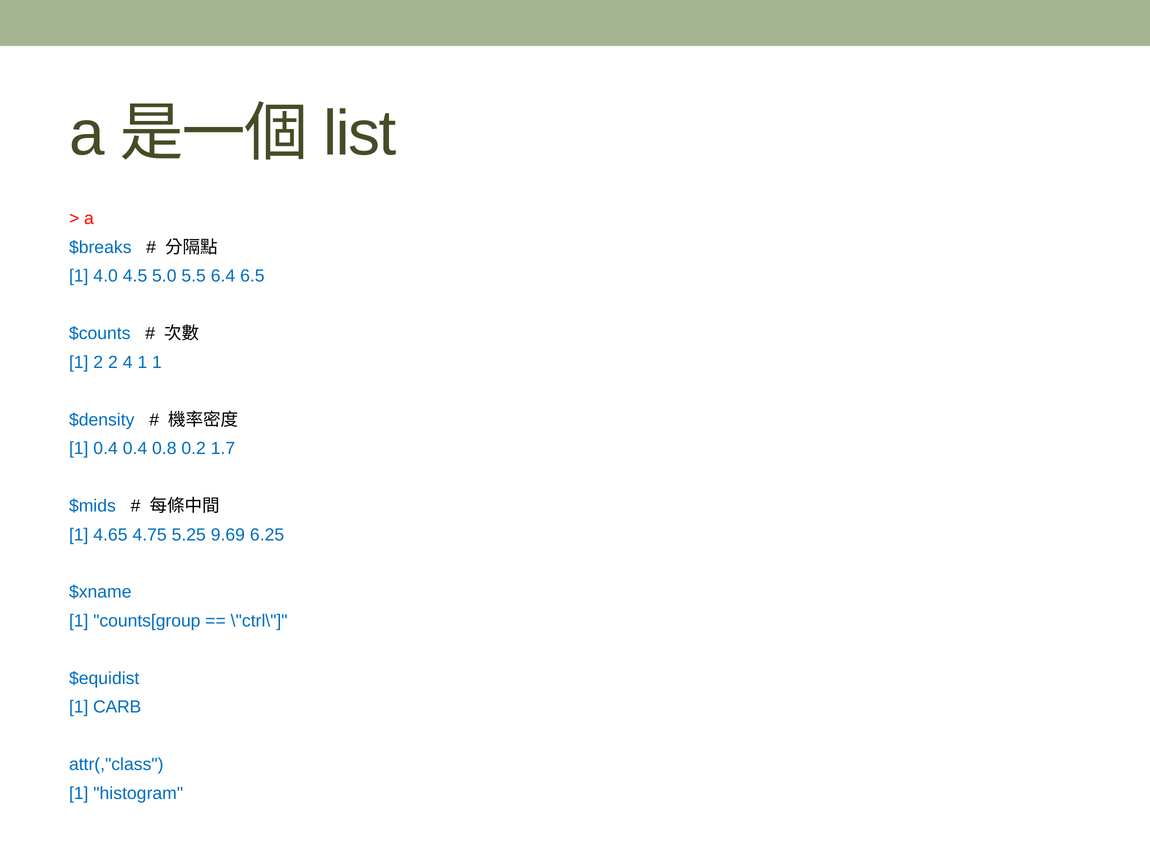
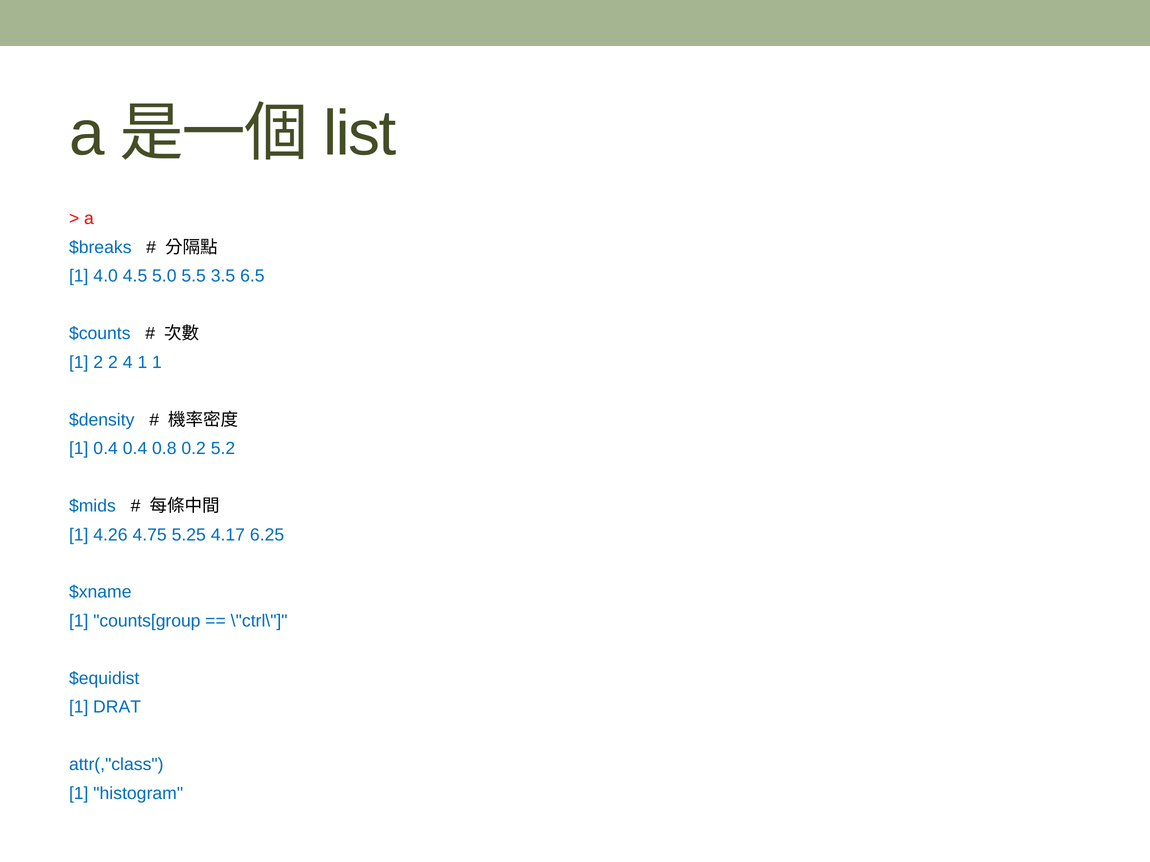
6.4: 6.4 -> 3.5
1.7: 1.7 -> 5.2
4.65: 4.65 -> 4.26
9.69: 9.69 -> 4.17
CARB: CARB -> DRAT
